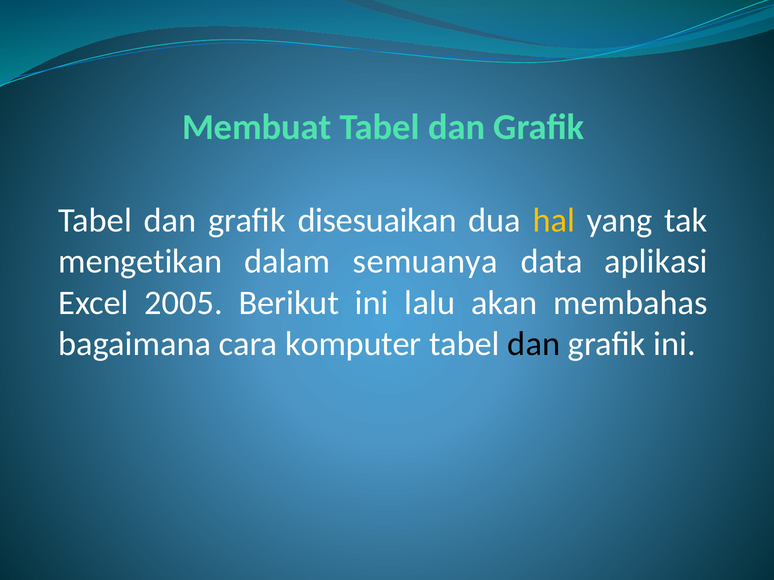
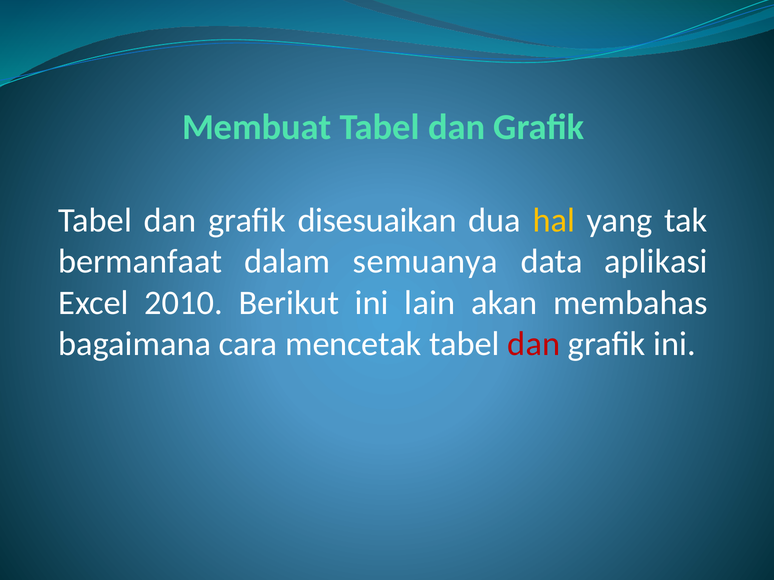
mengetikan: mengetikan -> bermanfaat
2005: 2005 -> 2010
lalu: lalu -> lain
komputer: komputer -> mencetak
dan at (534, 344) colour: black -> red
